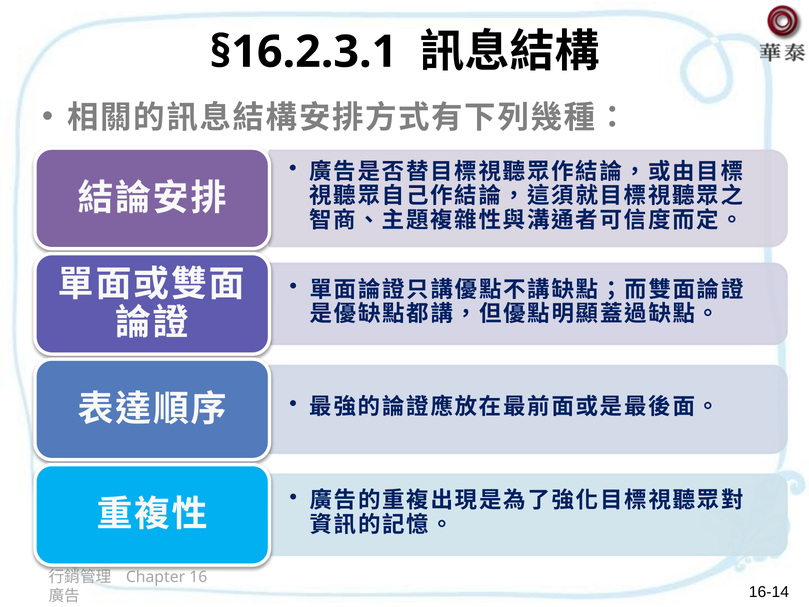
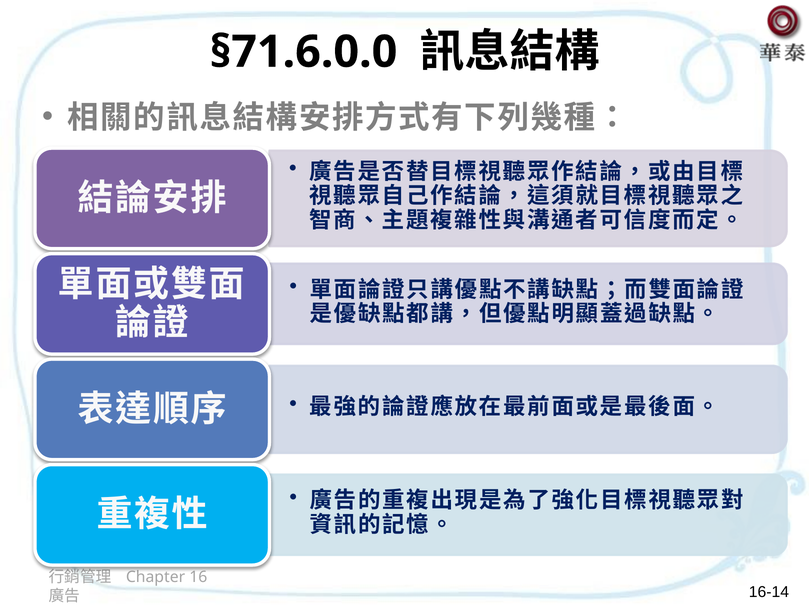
§16.2.3.1: §16.2.3.1 -> §71.6.0.0
